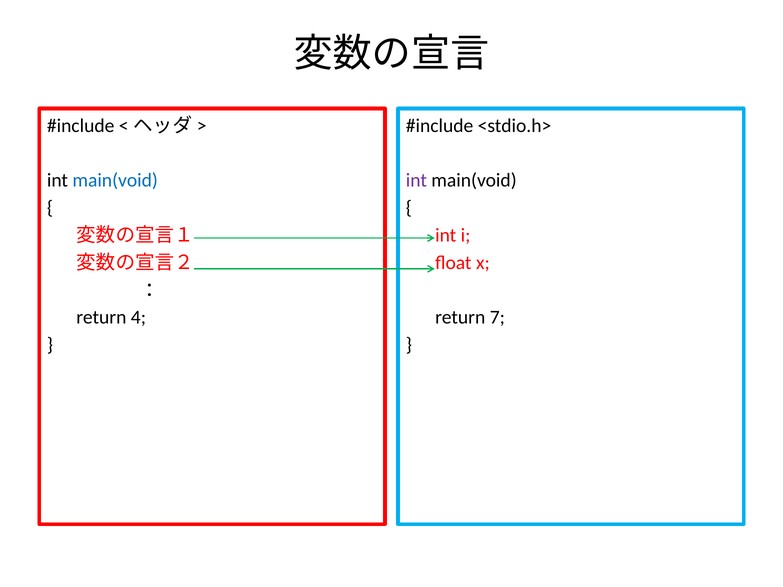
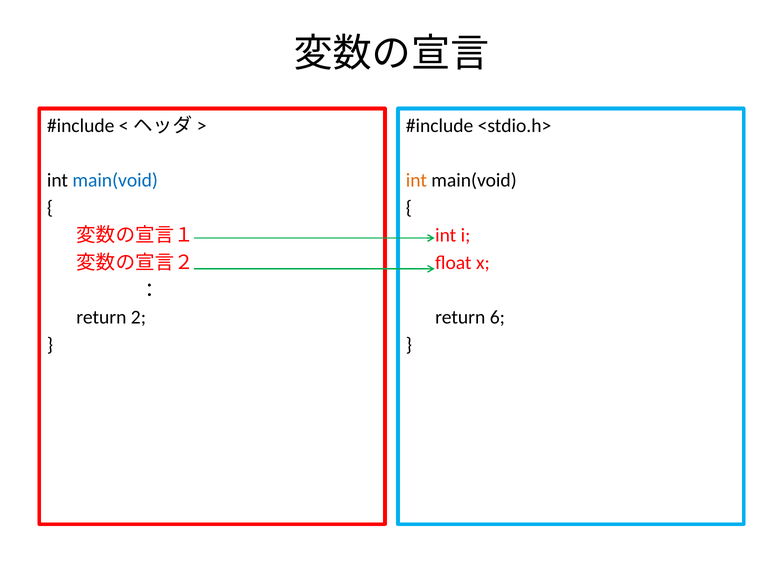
int at (416, 180) colour: purple -> orange
4: 4 -> 2
7: 7 -> 6
